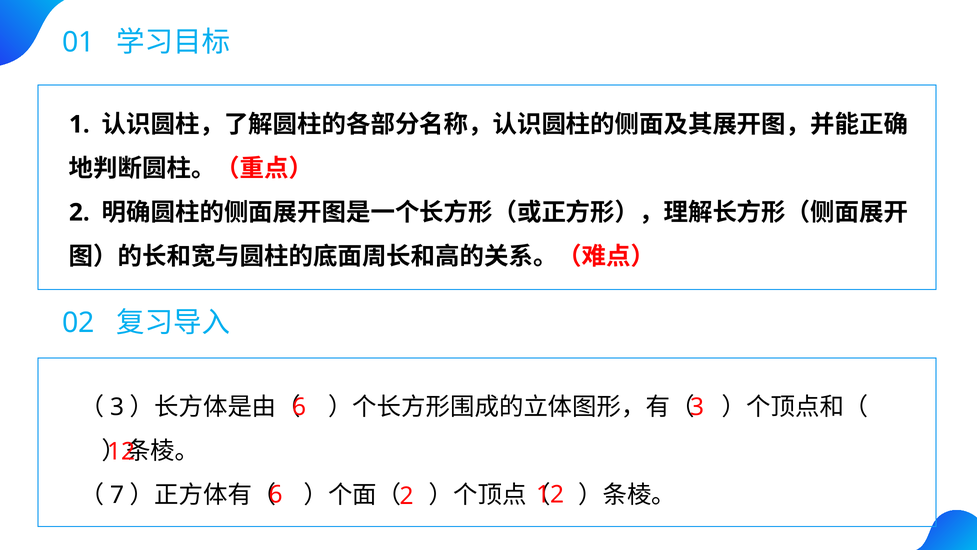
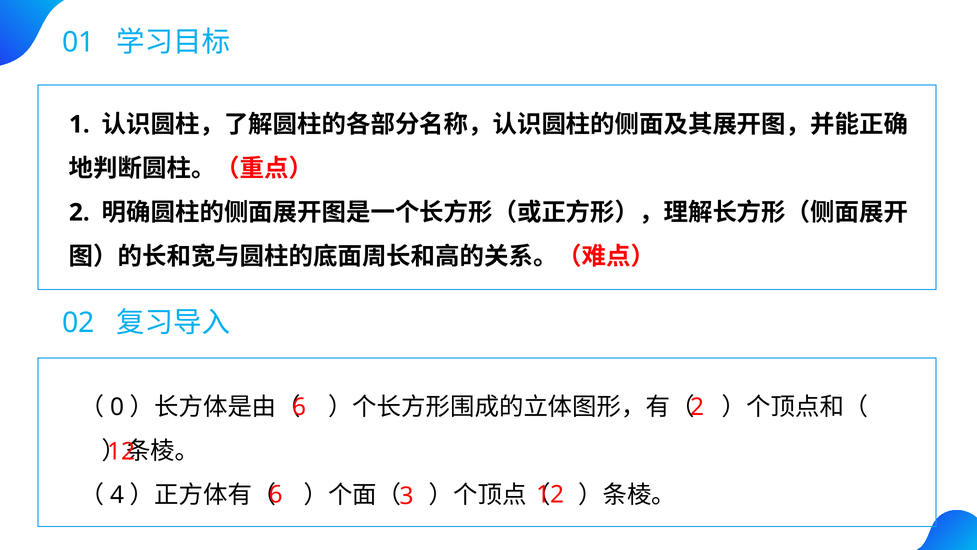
3 at (117, 407): 3 -> 0
3 at (697, 407): 3 -> 2
7: 7 -> 4
2 at (407, 496): 2 -> 3
